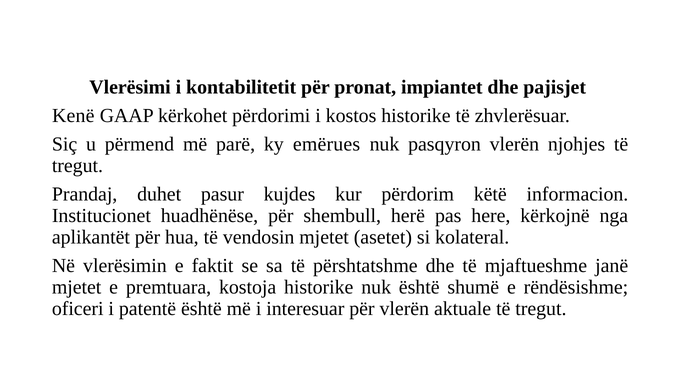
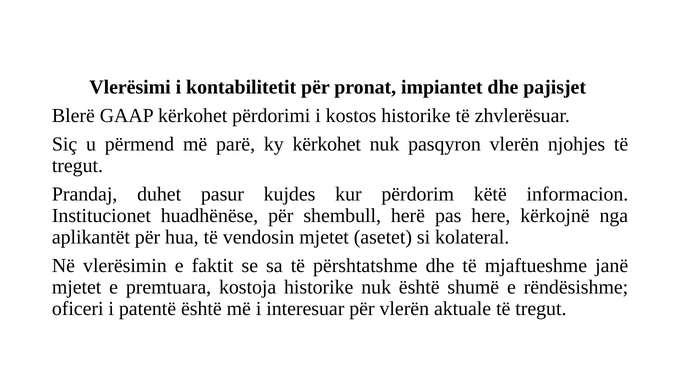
Kenë: Kenë -> Blerë
ky emërues: emërues -> kërkohet
